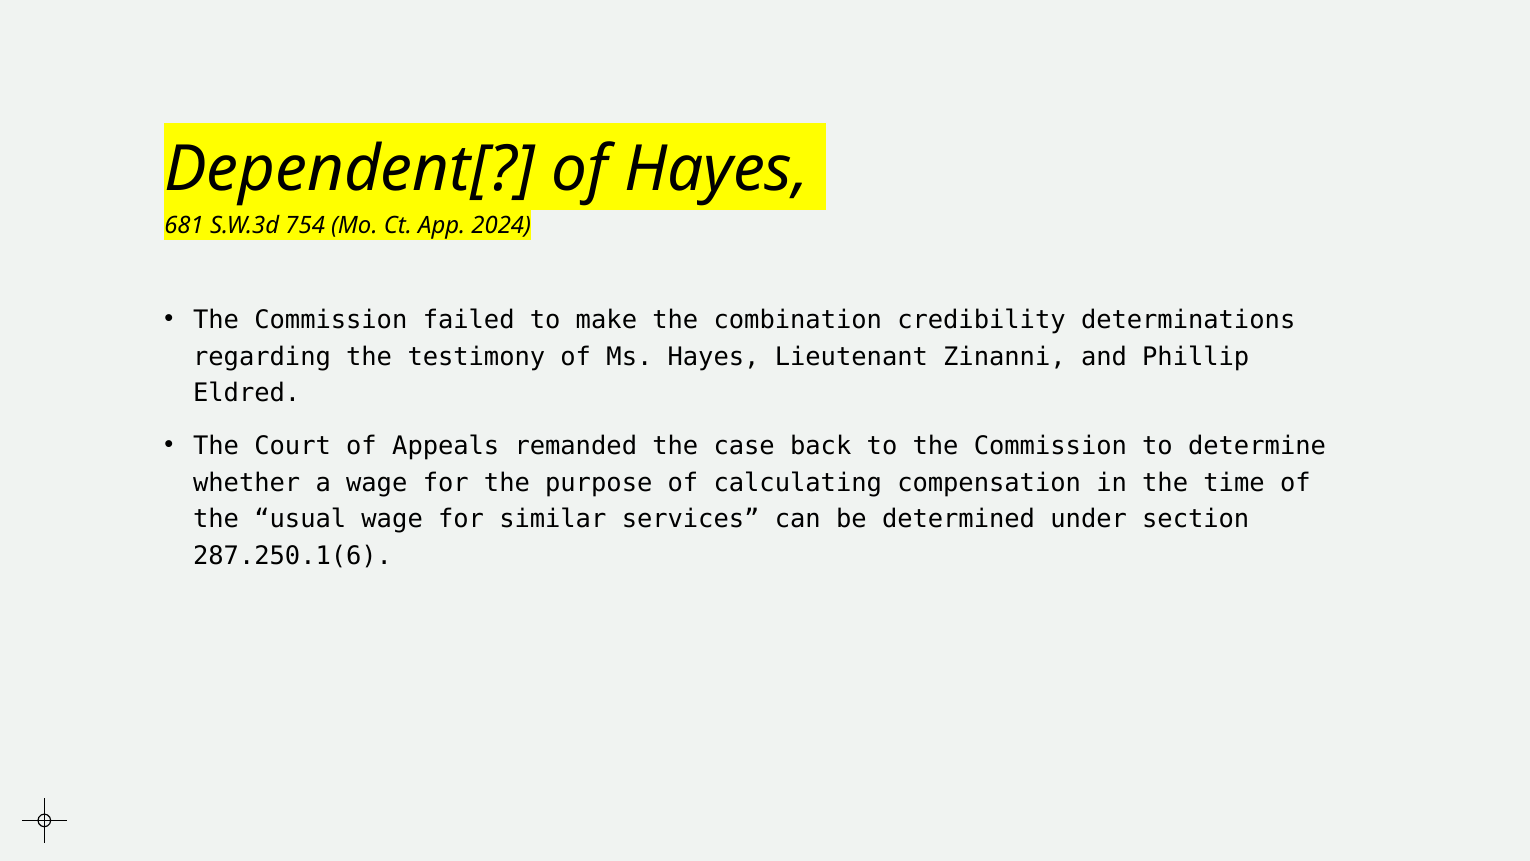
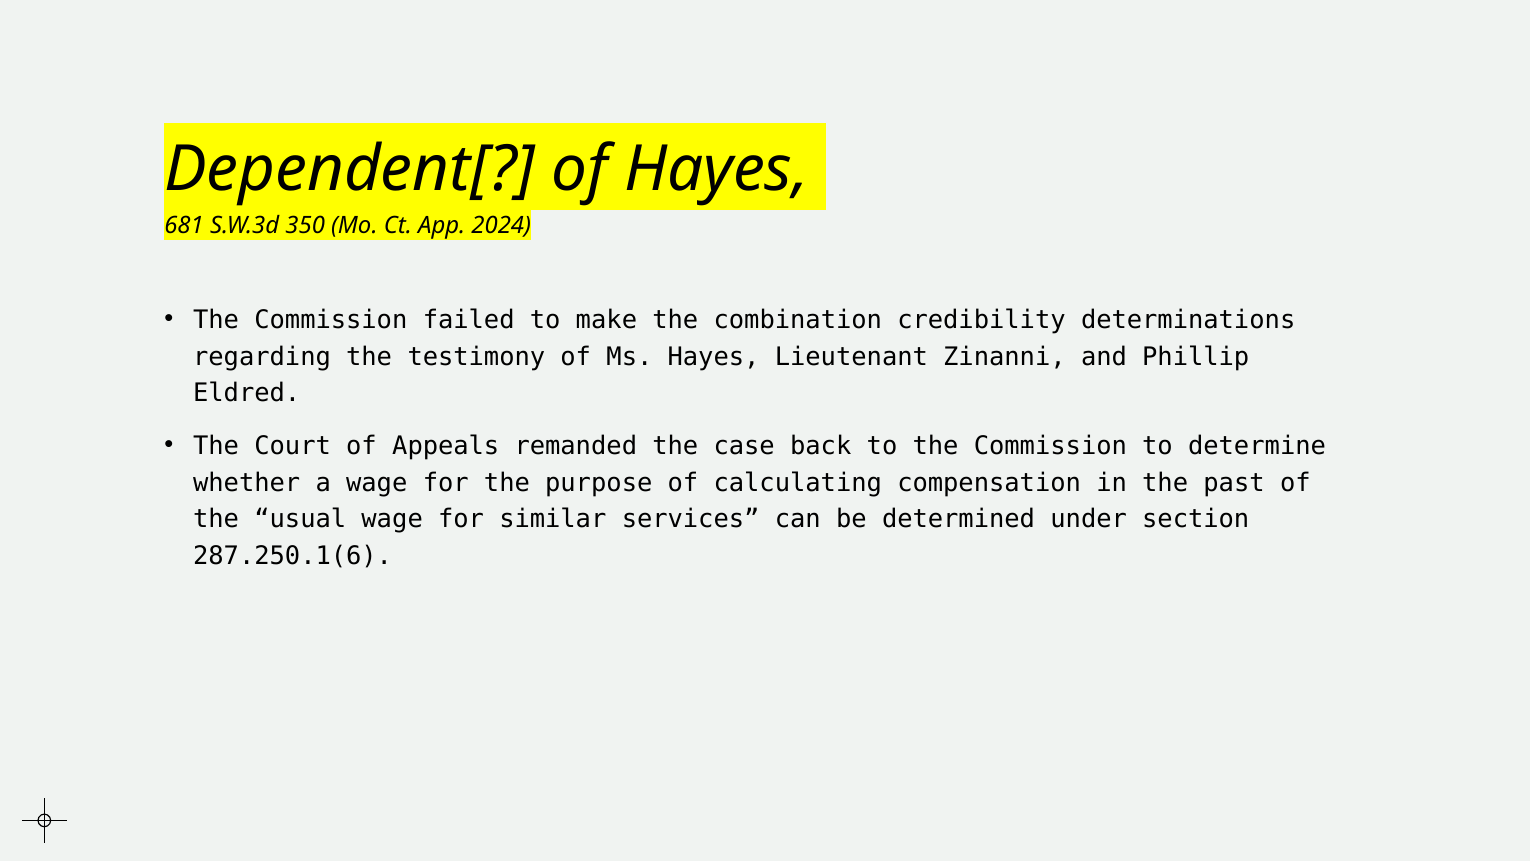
754: 754 -> 350
time: time -> past
